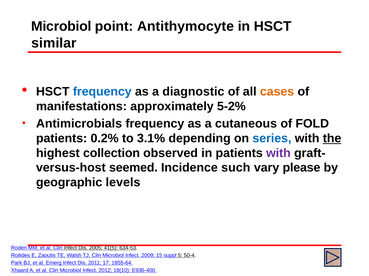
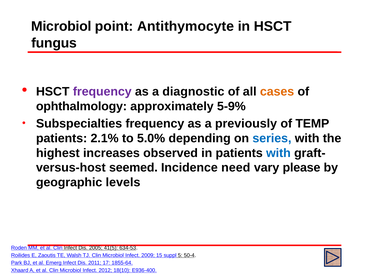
similar: similar -> fungus
frequency at (102, 92) colour: blue -> purple
manifestations: manifestations -> ophthalmology
5-2%: 5-2% -> 5-9%
Antimicrobials: Antimicrobials -> Subspecialties
cutaneous: cutaneous -> previously
FOLD: FOLD -> TEMP
0.2%: 0.2% -> 2.1%
3.1%: 3.1% -> 5.0%
the underline: present -> none
collection: collection -> increases
with at (278, 153) colour: purple -> blue
such: such -> need
